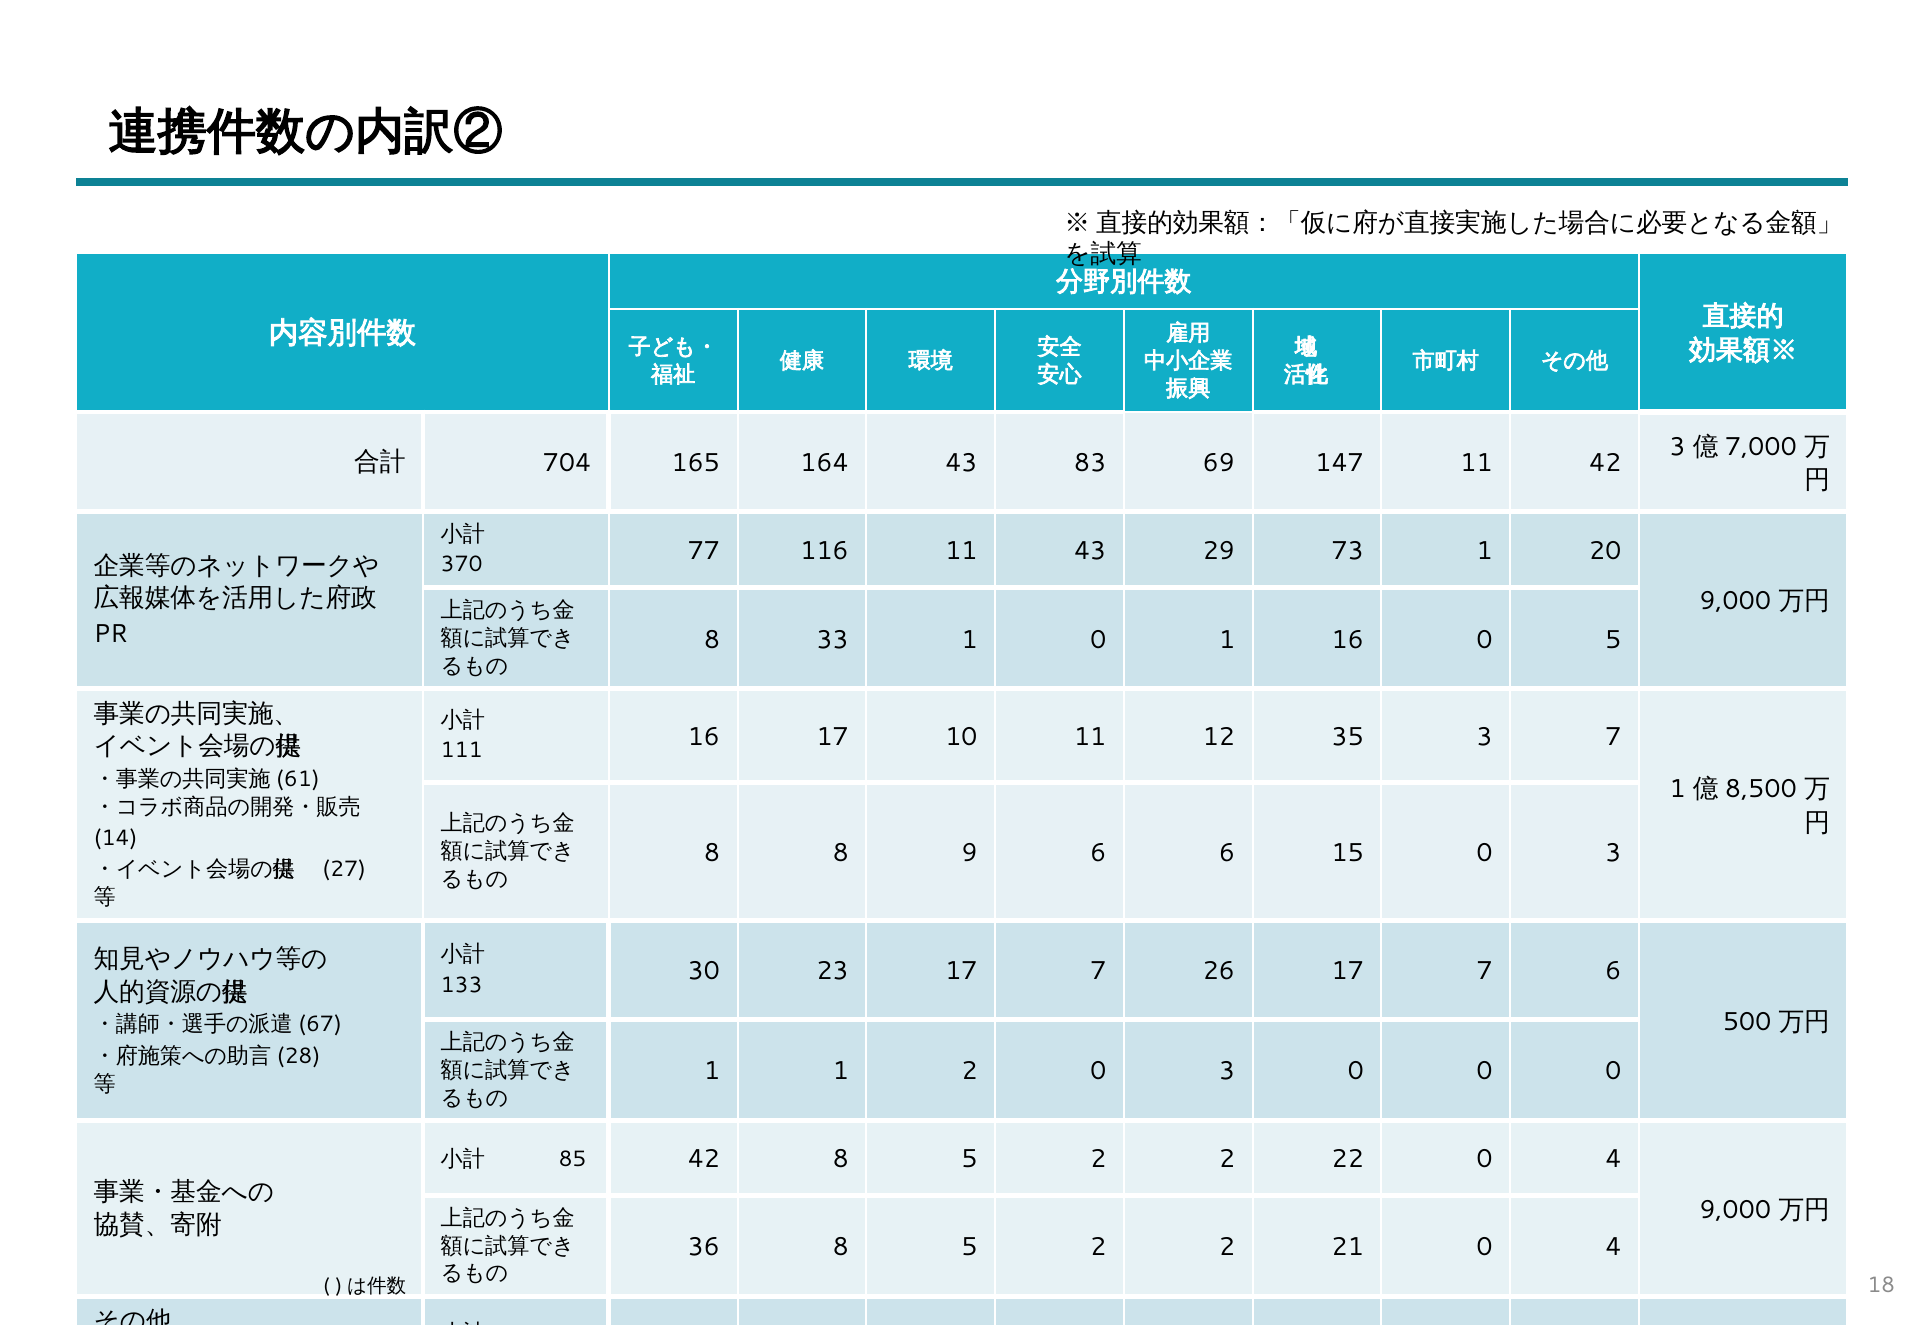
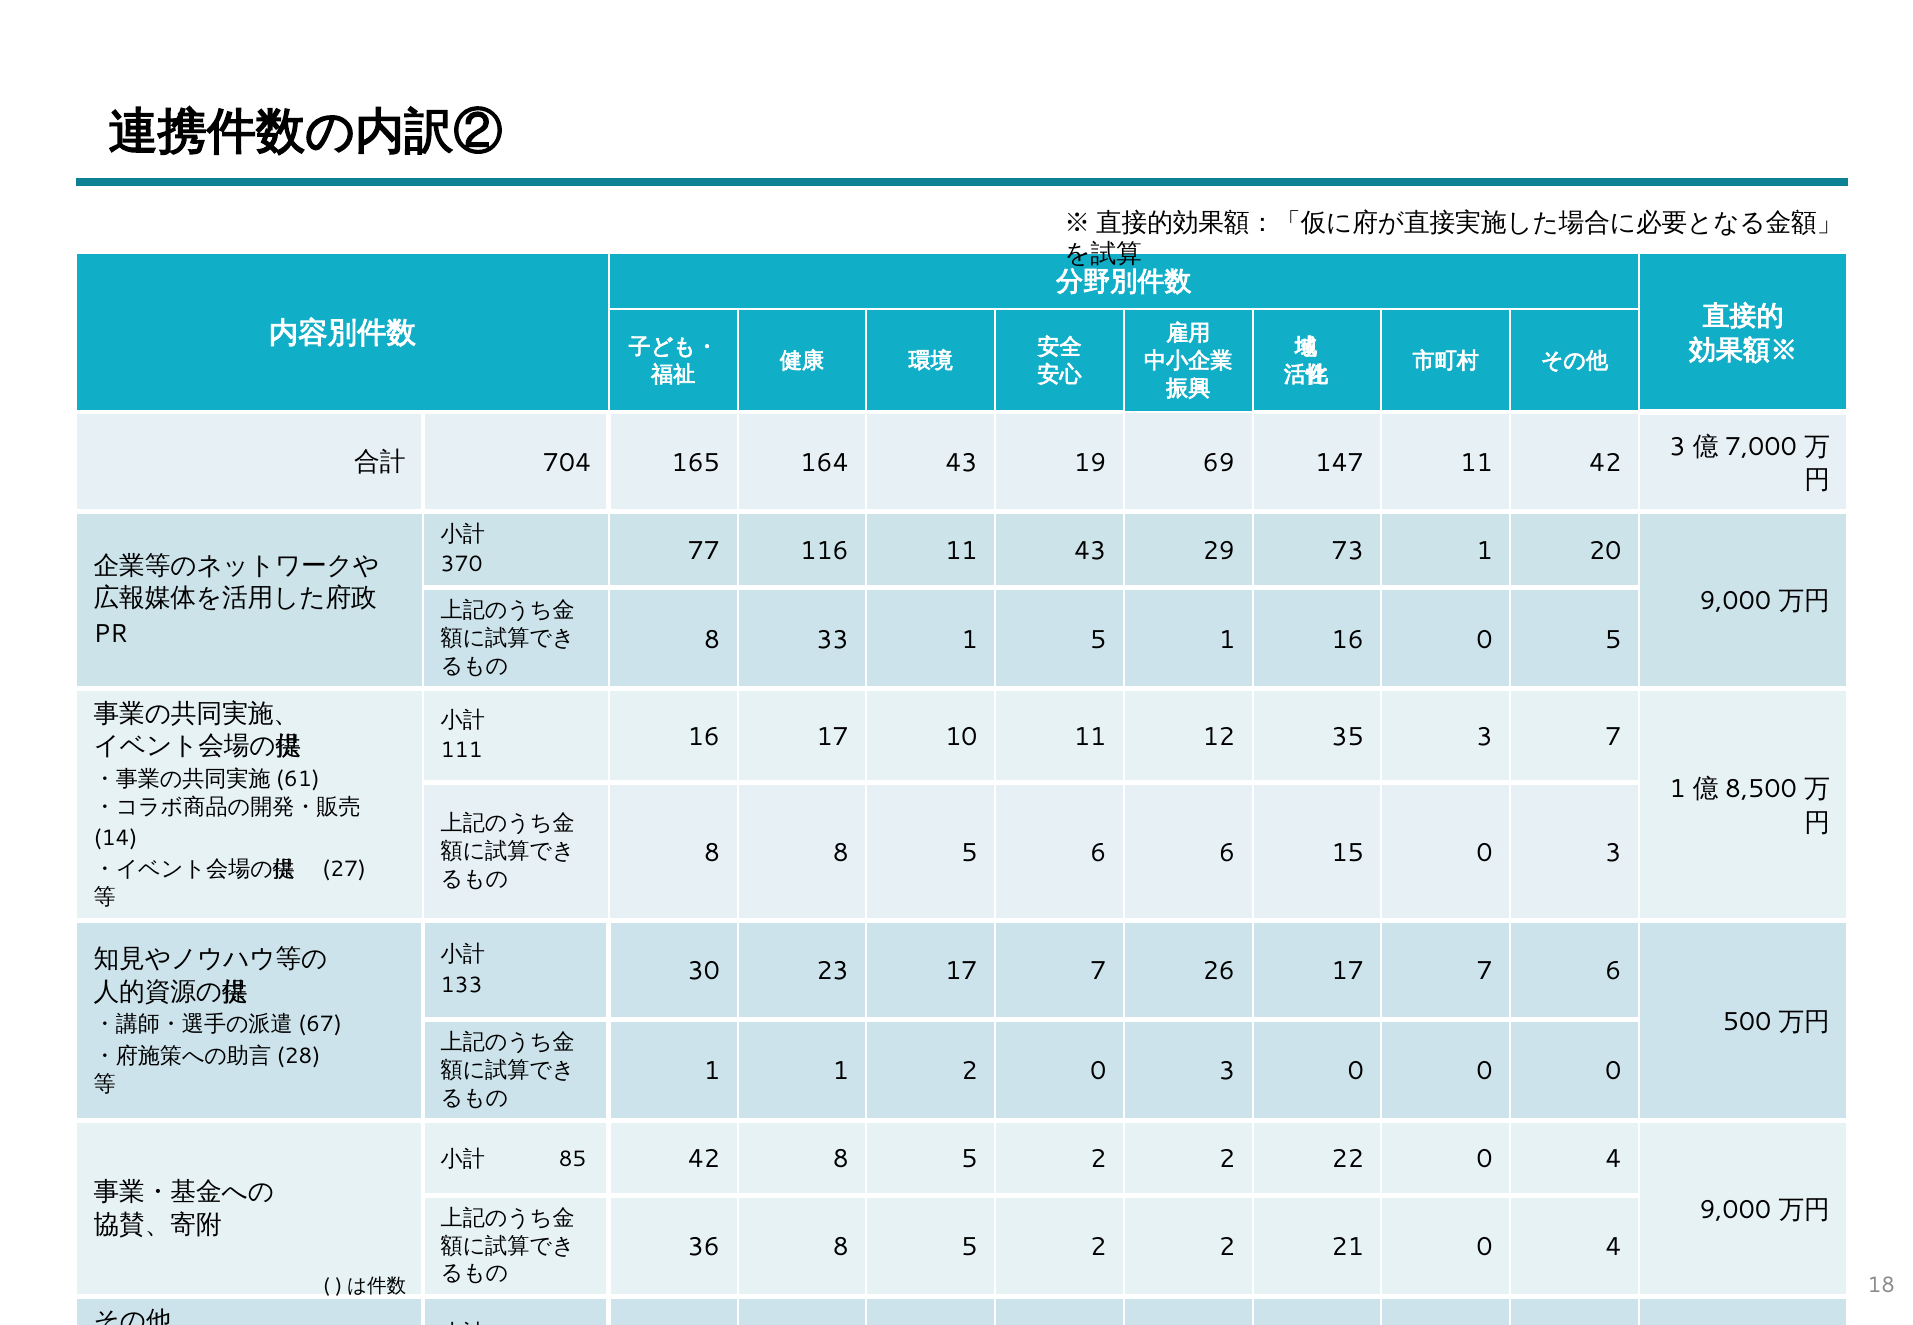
83: 83 -> 19
1 0: 0 -> 5
8 8 9: 9 -> 5
